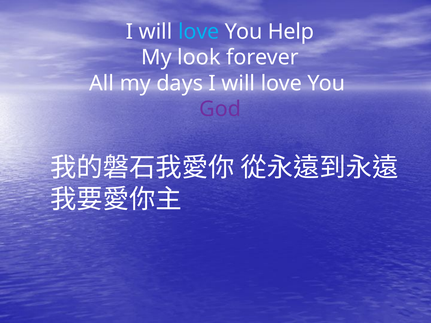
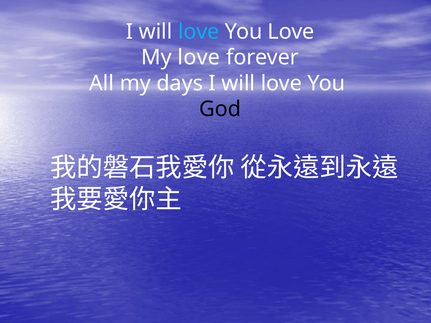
You Help: Help -> Love
My look: look -> love
God colour: purple -> black
